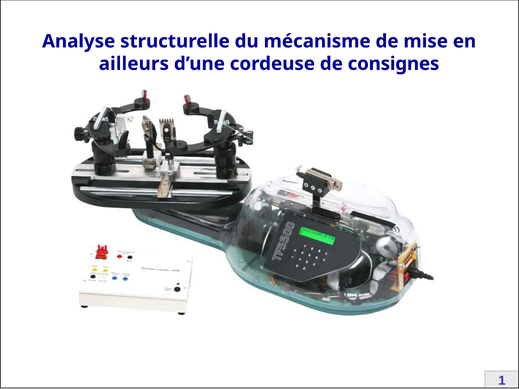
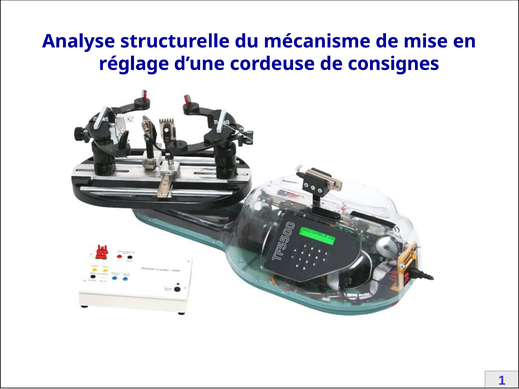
ailleurs: ailleurs -> réglage
